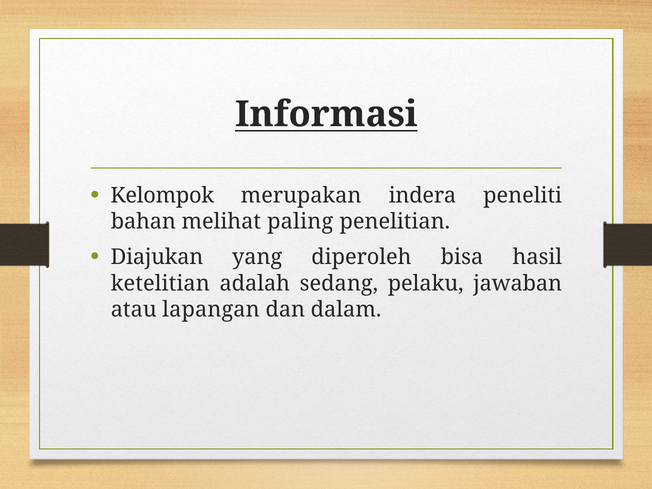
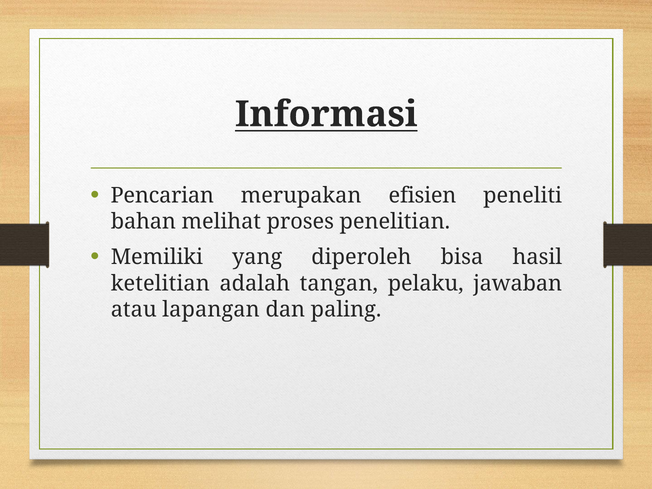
Kelompok: Kelompok -> Pencarian
indera: indera -> efisien
paling: paling -> proses
Diajukan: Diajukan -> Memiliki
sedang: sedang -> tangan
dalam: dalam -> paling
